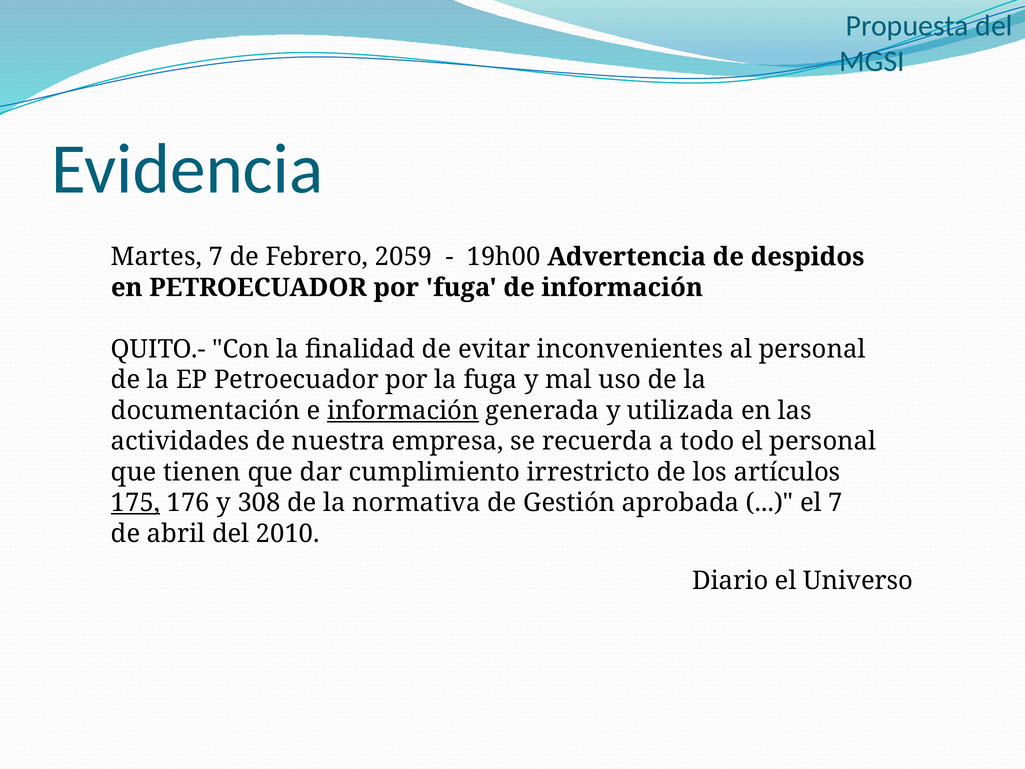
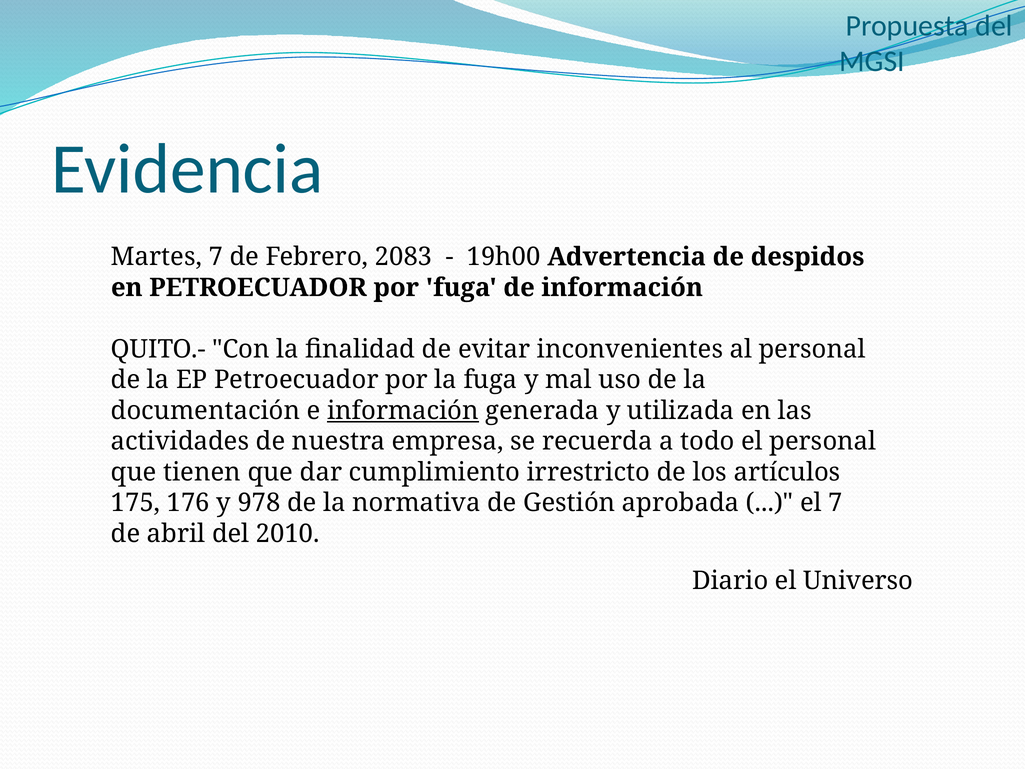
2059: 2059 -> 2083
175 underline: present -> none
308: 308 -> 978
